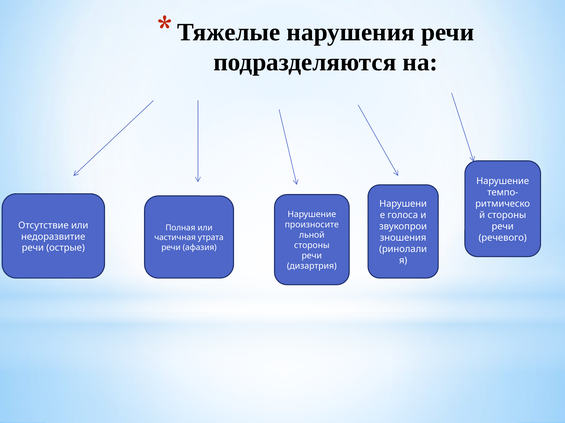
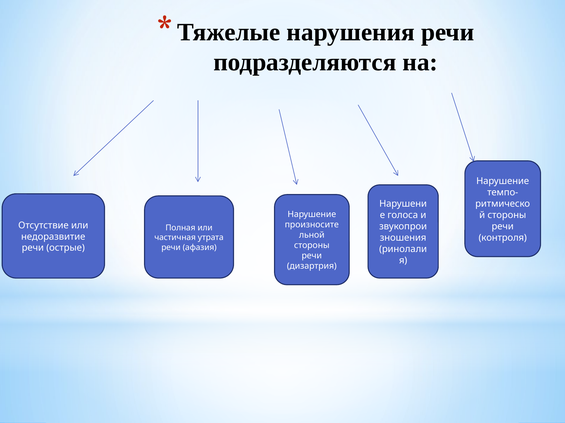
речевого: речевого -> контроля
